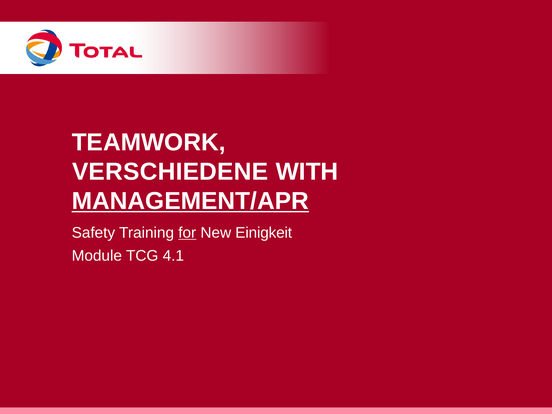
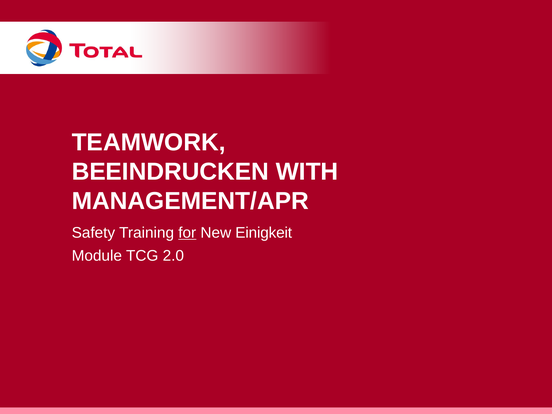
VERSCHIEDENE: VERSCHIEDENE -> BEEINDRUCKEN
MANAGEMENT/APR underline: present -> none
4.1: 4.1 -> 2.0
